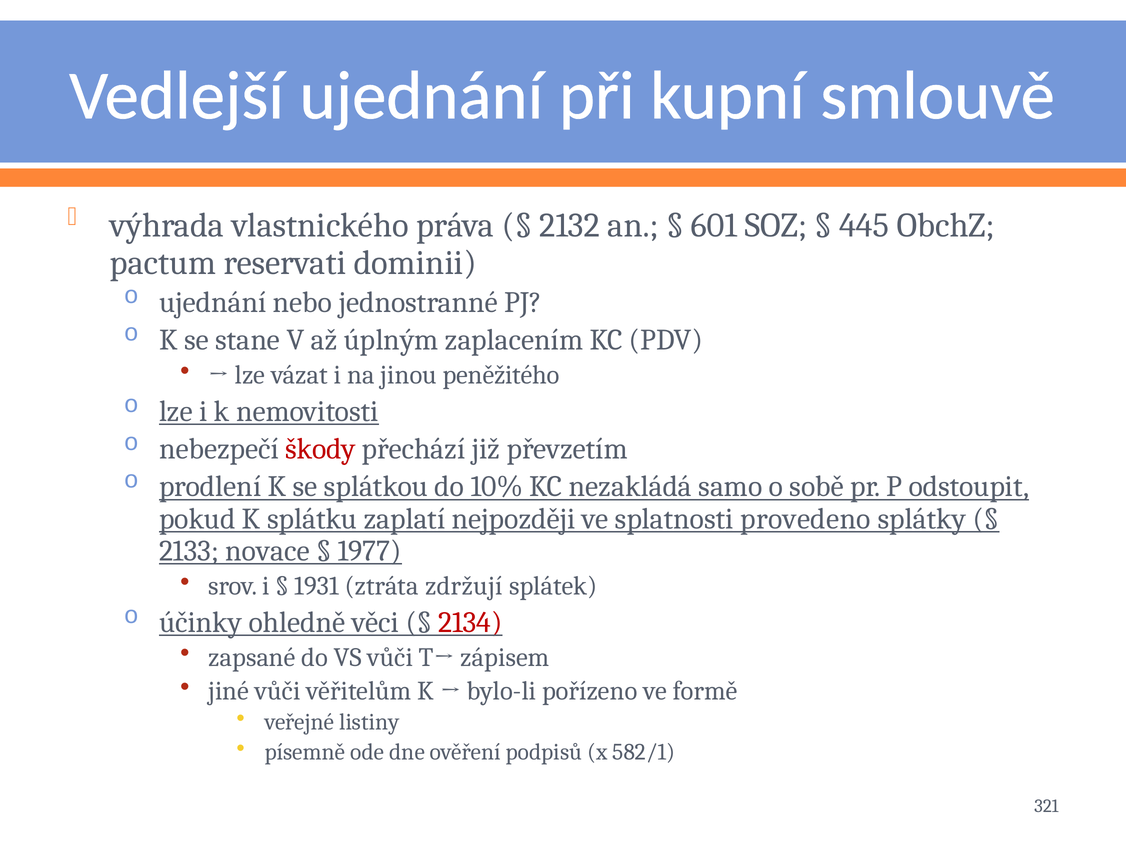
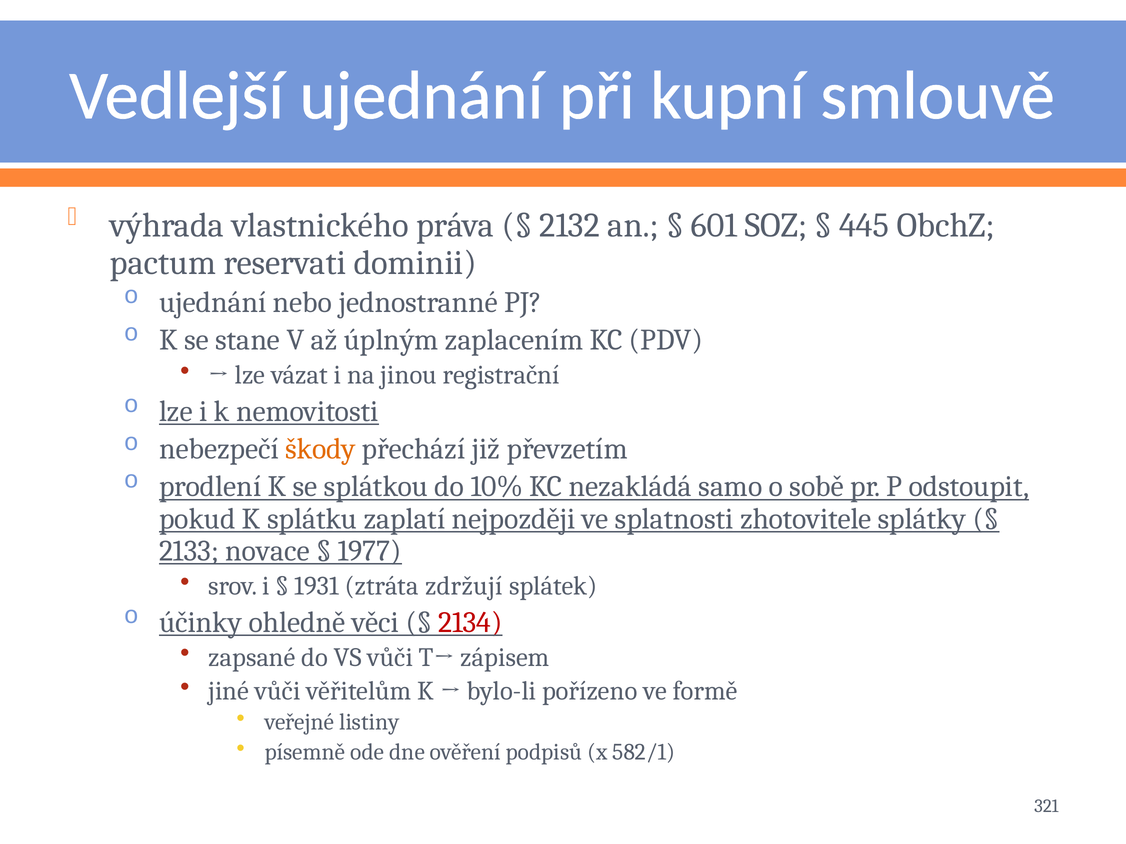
peněžitého: peněžitého -> registrační
škody colour: red -> orange
provedeno: provedeno -> zhotovitele
